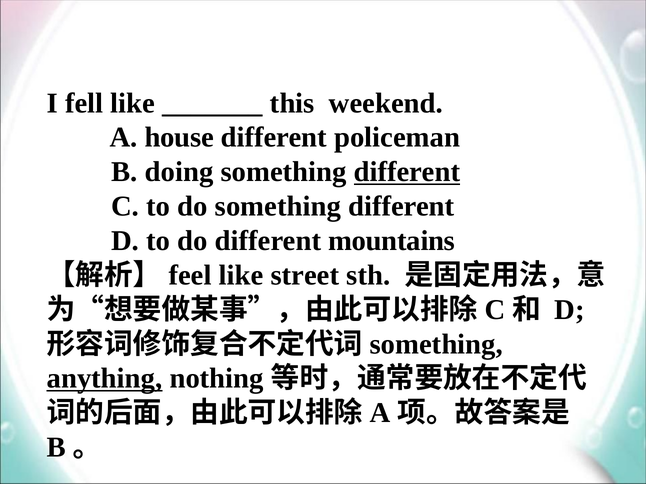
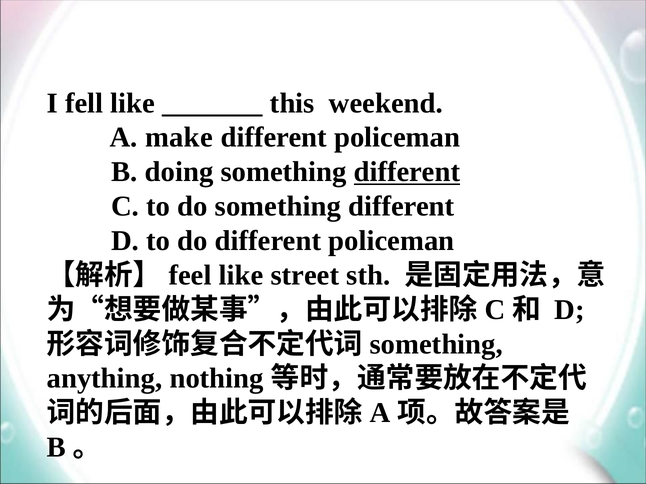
house: house -> make
do different mountains: mountains -> policeman
anything underline: present -> none
